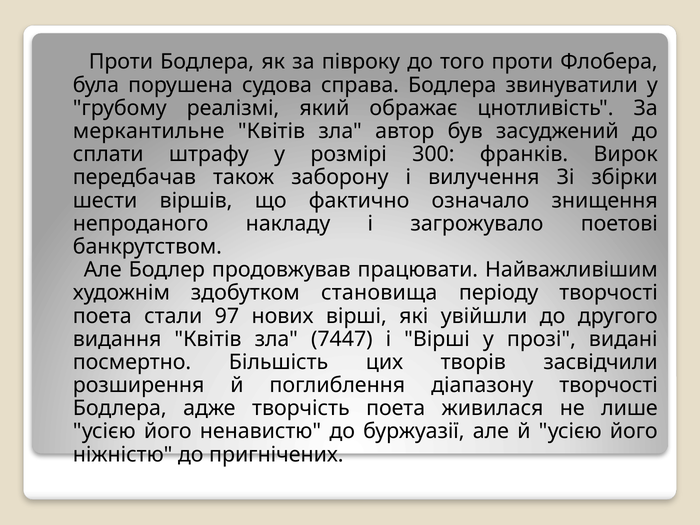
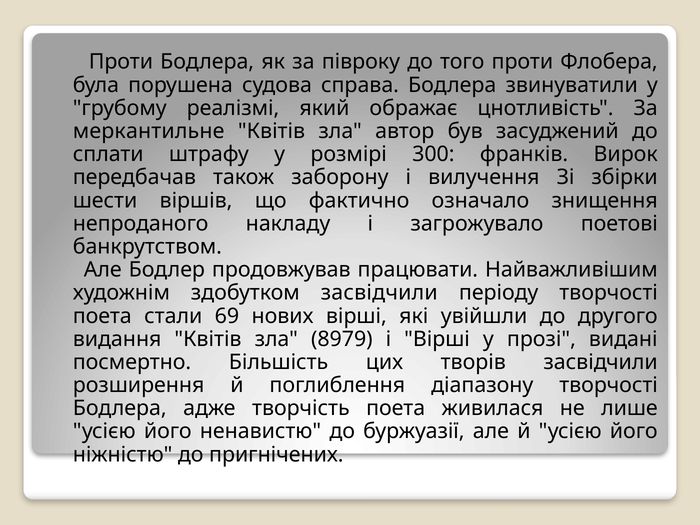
здобутком становища: становища -> засвідчили
97: 97 -> 69
7447: 7447 -> 8979
